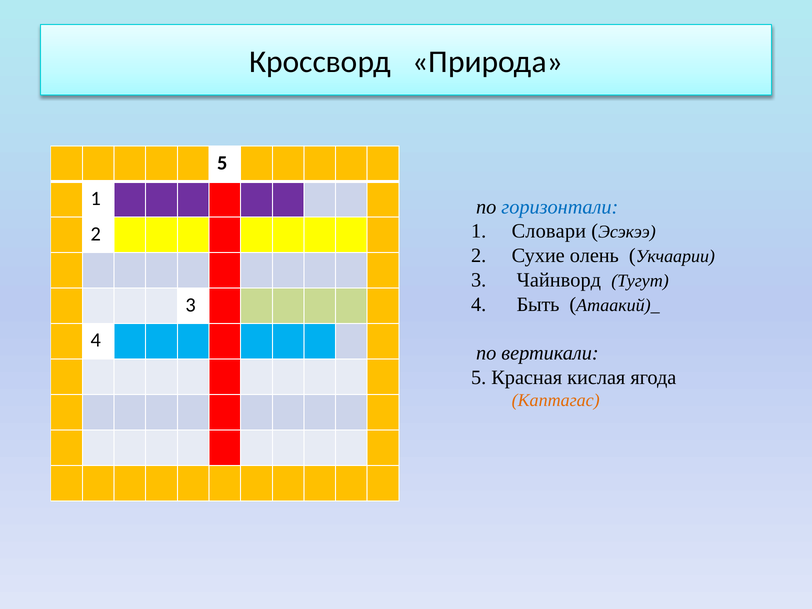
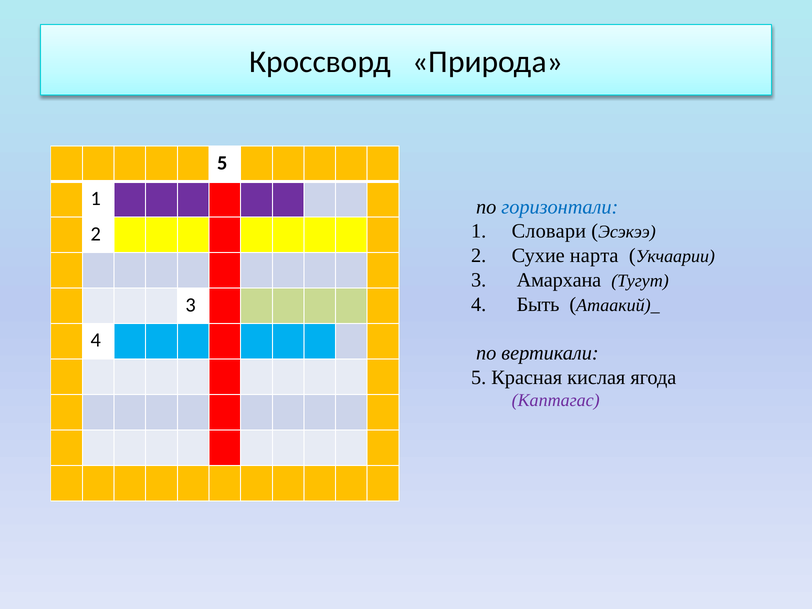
олень: олень -> нарта
Чайнворд: Чайнворд -> Амархана
Каптагас colour: orange -> purple
